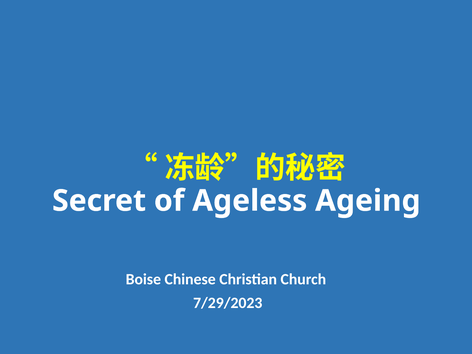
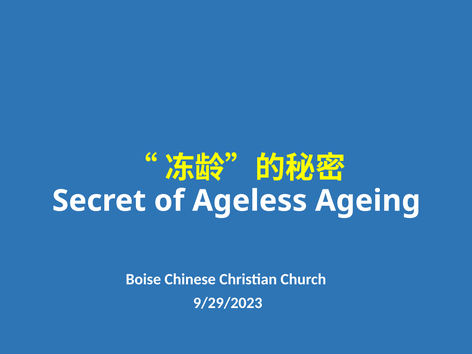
7/29/2023: 7/29/2023 -> 9/29/2023
